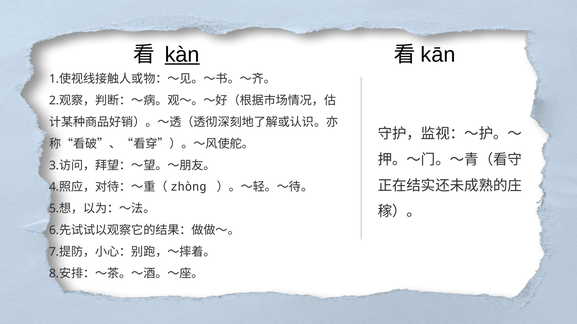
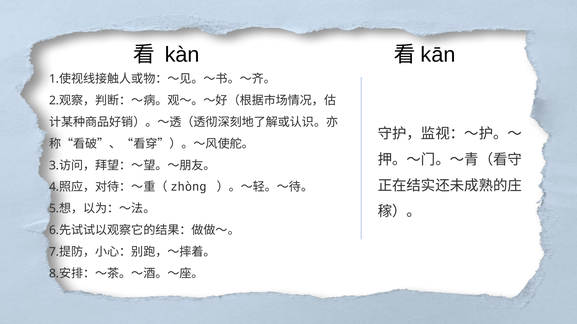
kàn underline: present -> none
